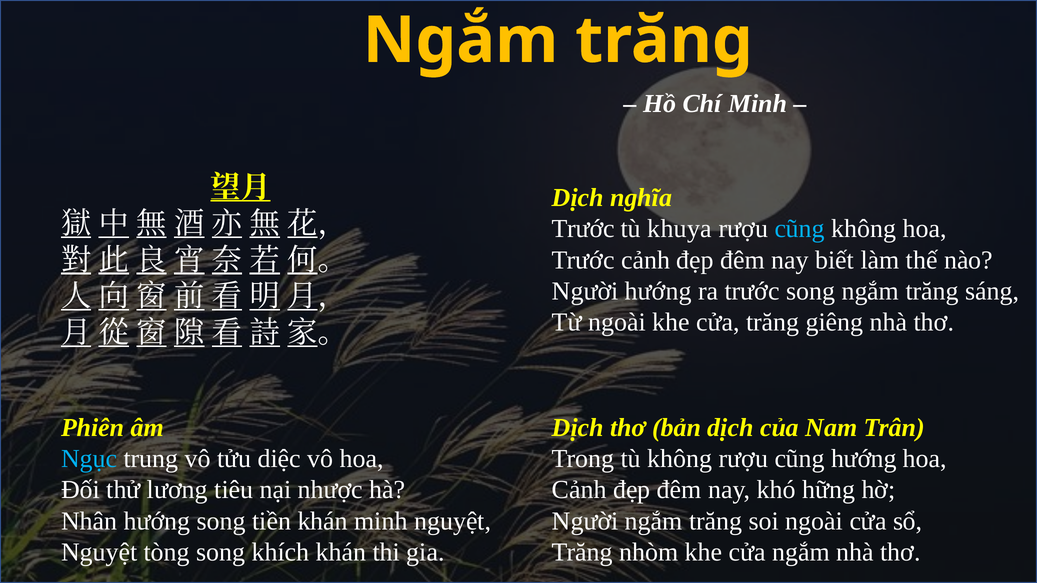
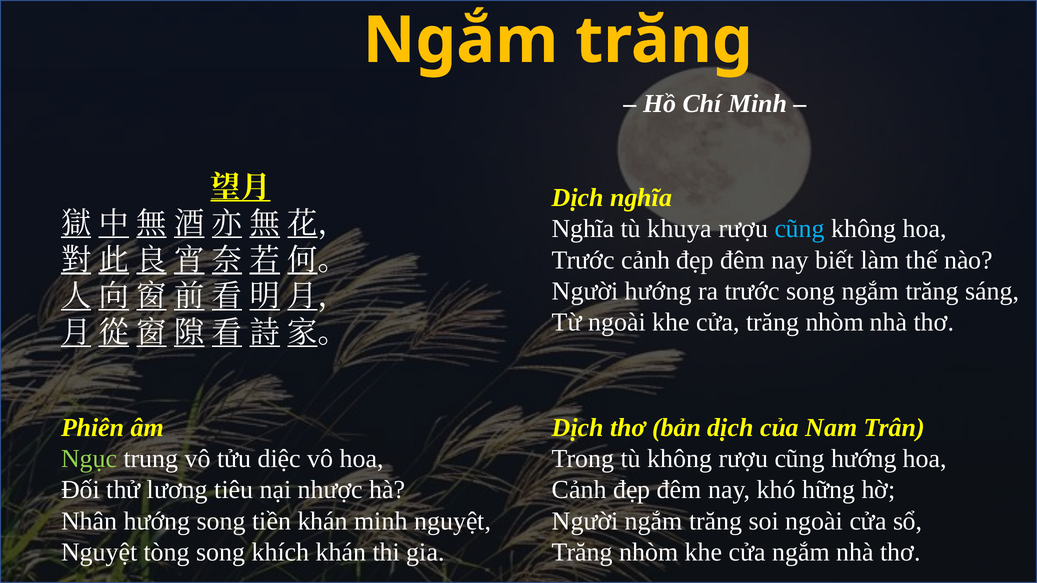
Trước at (583, 229): Trước -> Nghĩa
cửa trăng giêng: giêng -> nhòm
Ngục colour: light blue -> light green
